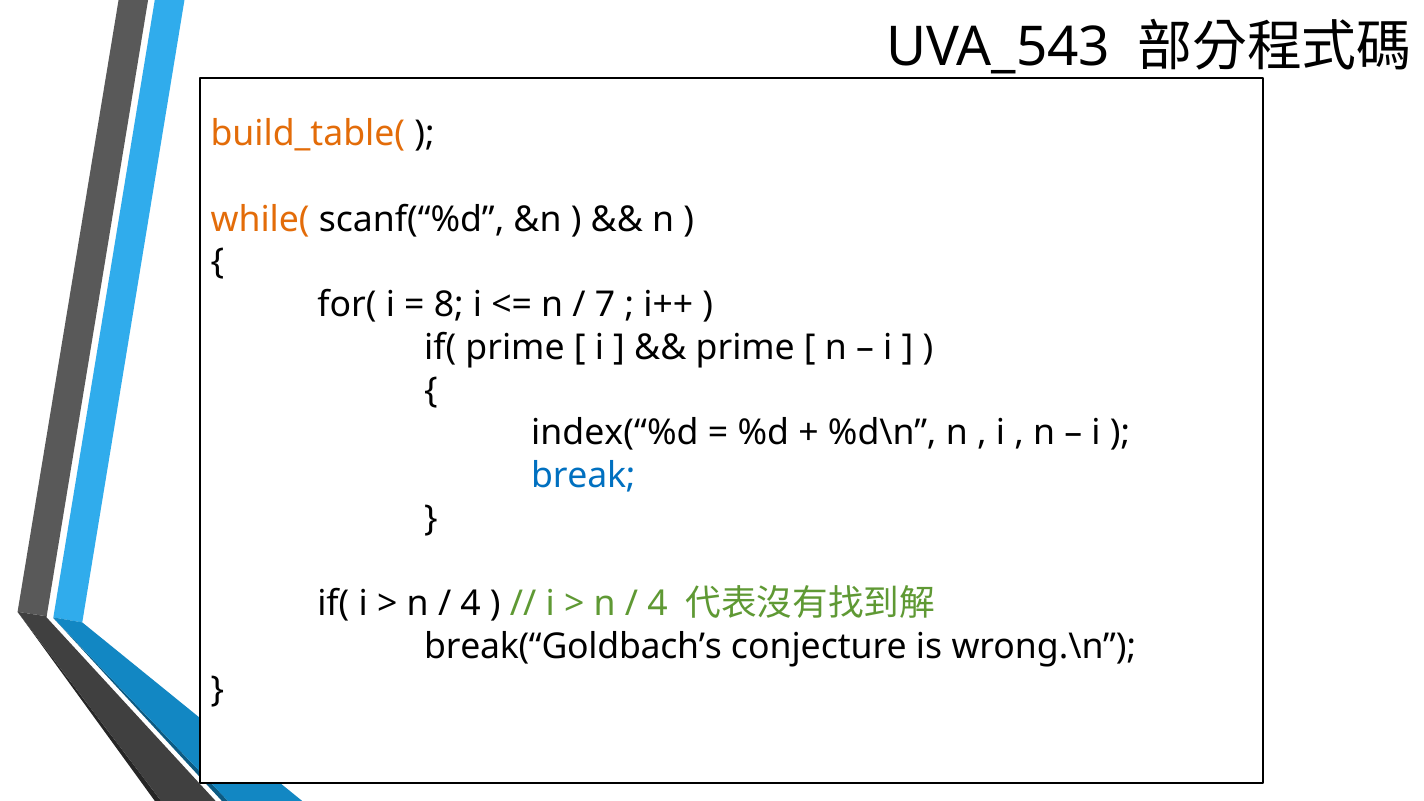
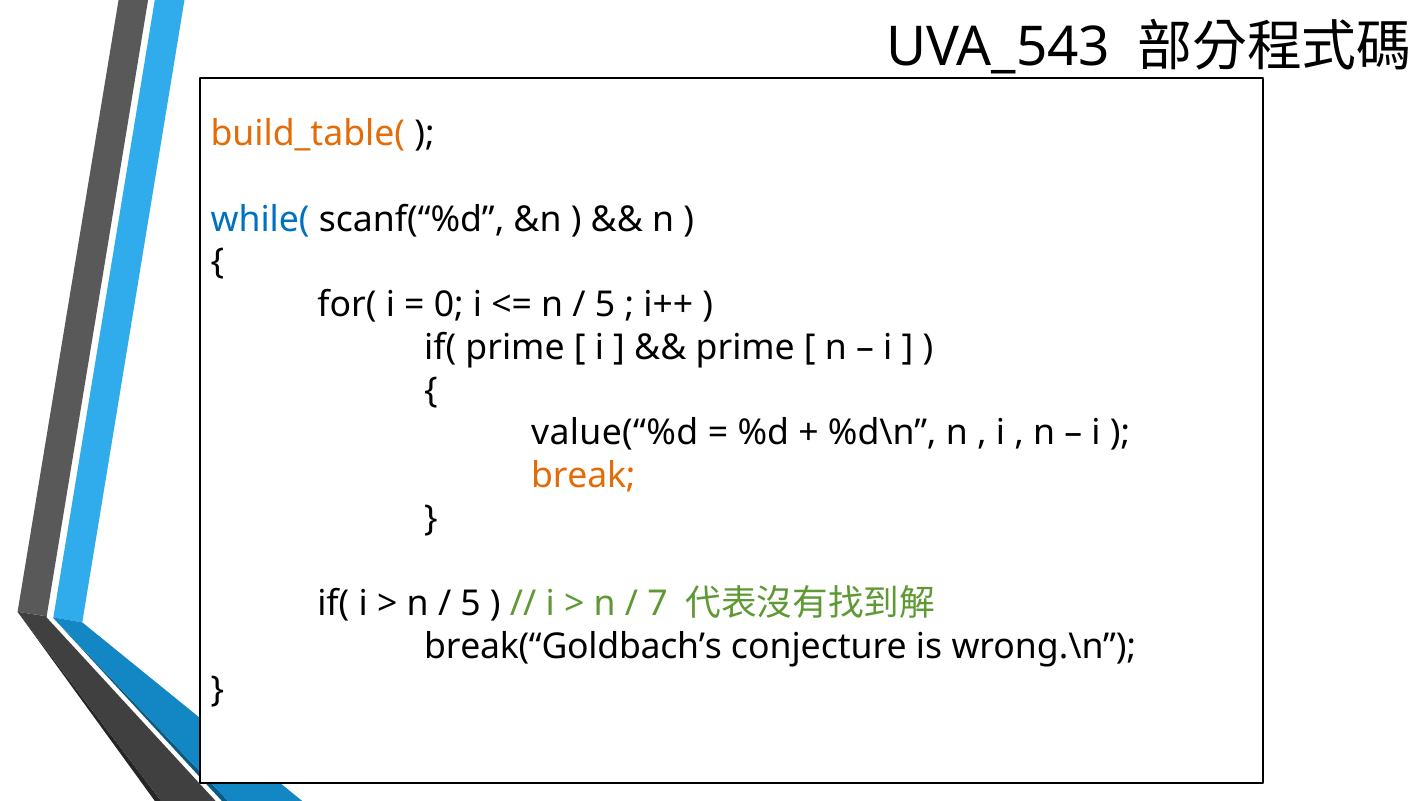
while( colour: orange -> blue
8: 8 -> 0
7 at (605, 305): 7 -> 5
index(“%d: index(“%d -> value(“%d
break colour: blue -> orange
4 at (471, 604): 4 -> 5
4 at (658, 604): 4 -> 7
